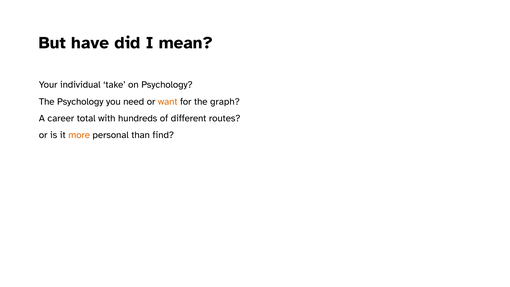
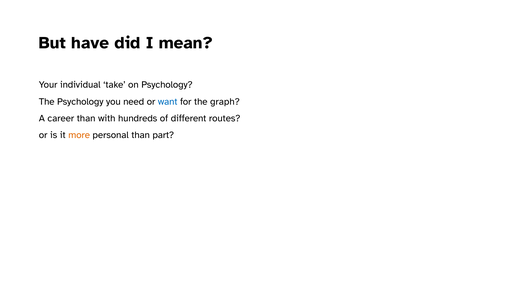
want colour: orange -> blue
career total: total -> than
find: find -> part
